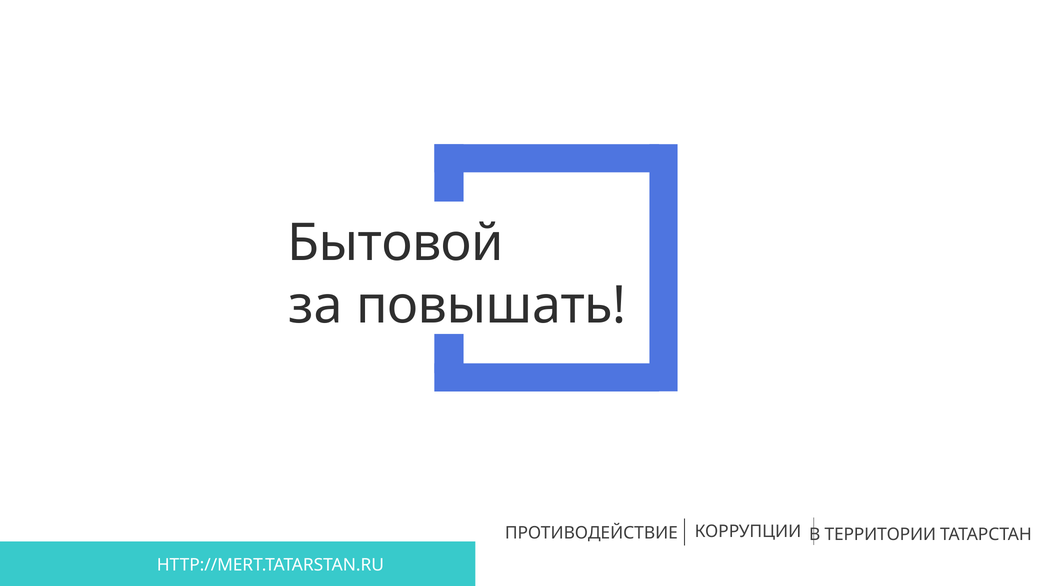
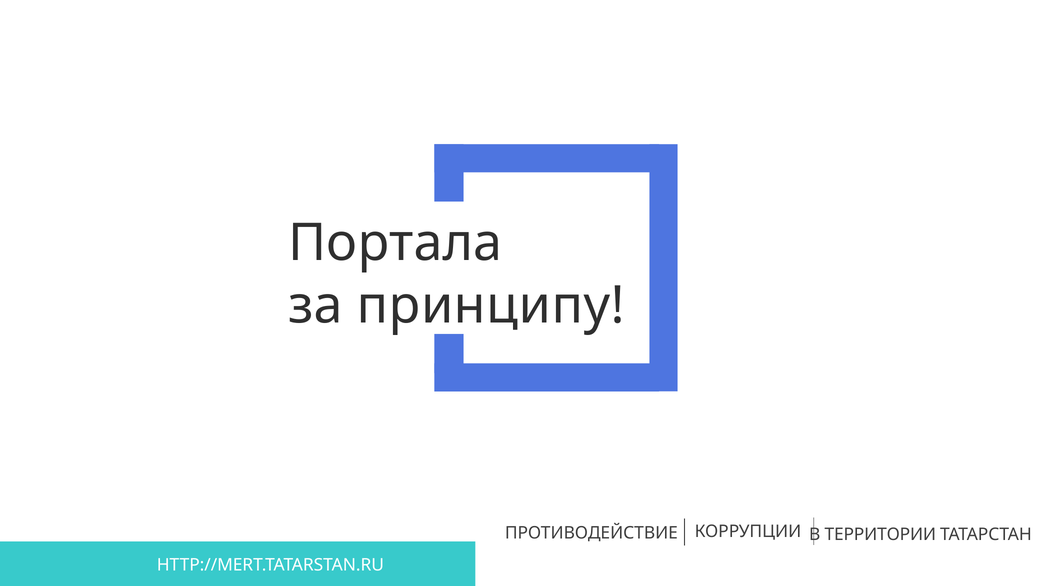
Бытовой: Бытовой -> Портала
повышать: повышать -> принципу
